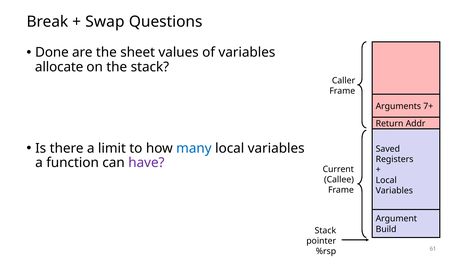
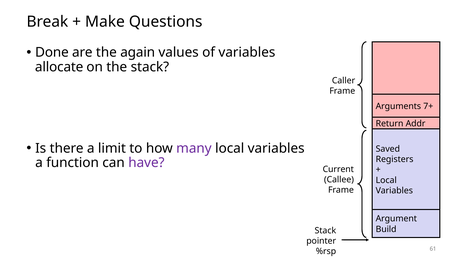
Swap: Swap -> Make
sheet: sheet -> again
many colour: blue -> purple
